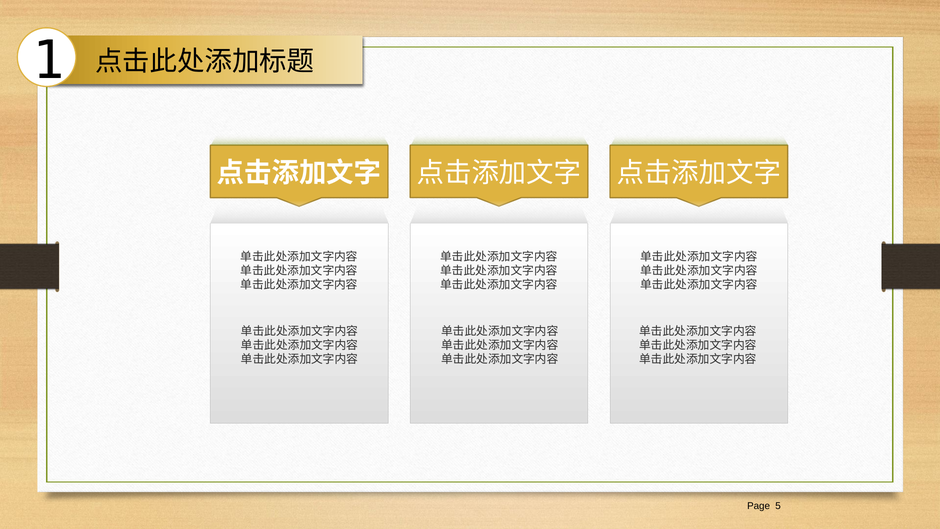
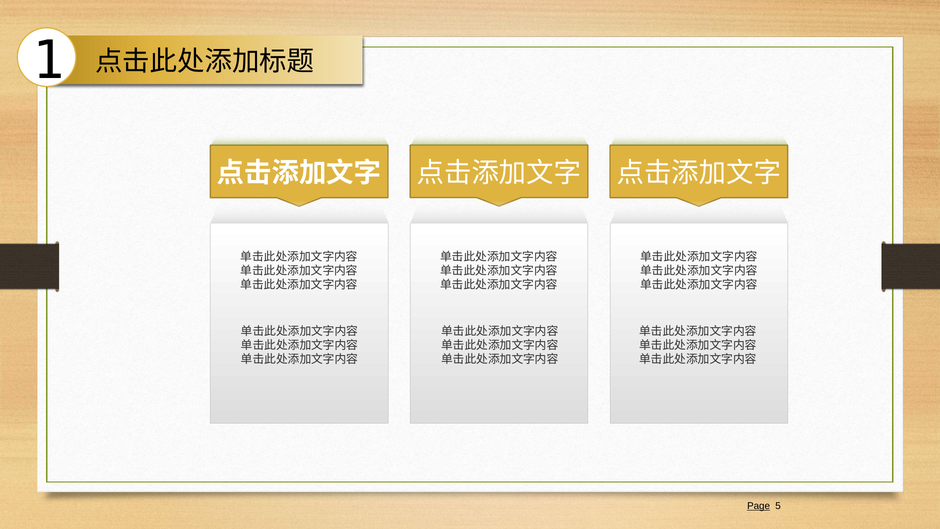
Page underline: none -> present
